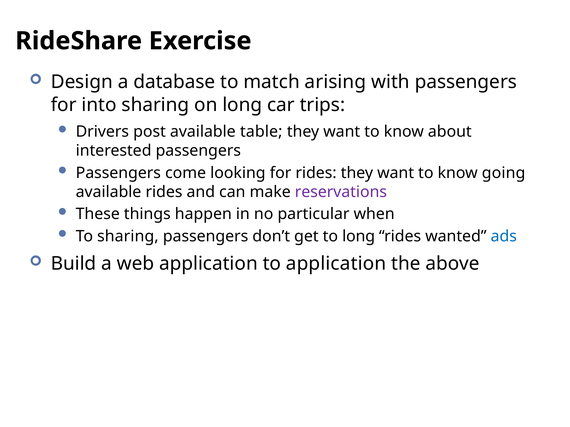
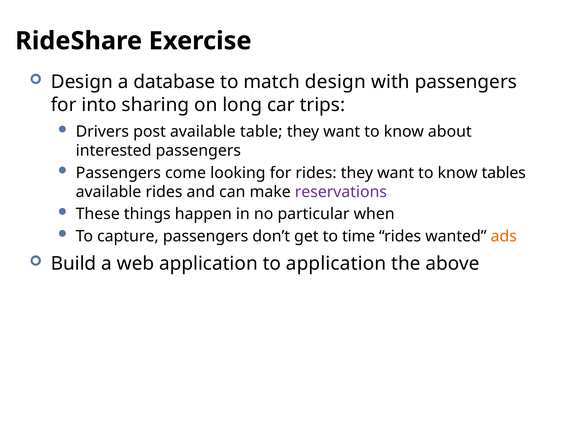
match arising: arising -> design
going: going -> tables
To sharing: sharing -> capture
to long: long -> time
ads colour: blue -> orange
